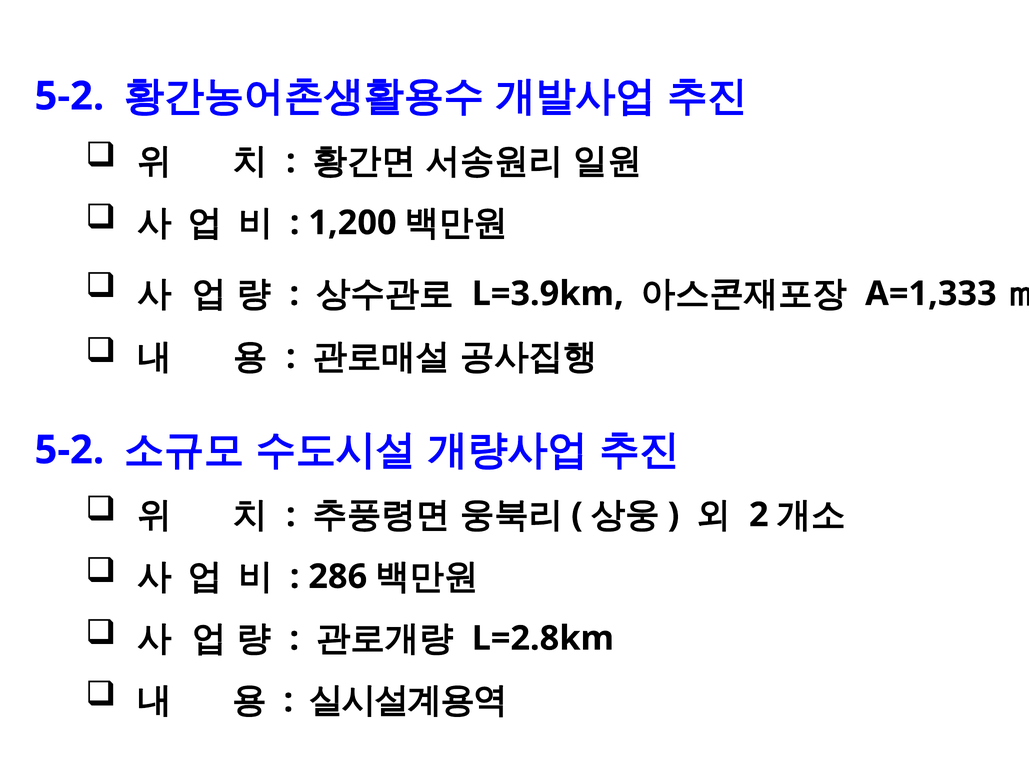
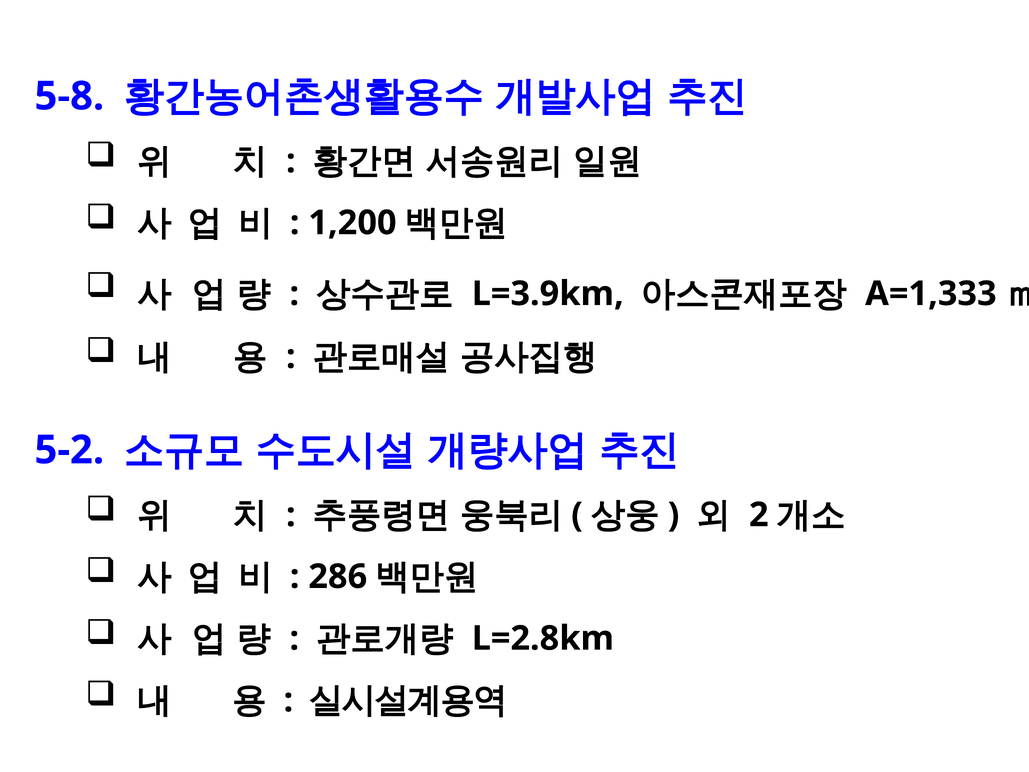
5-2 at (69, 96): 5-2 -> 5-8
